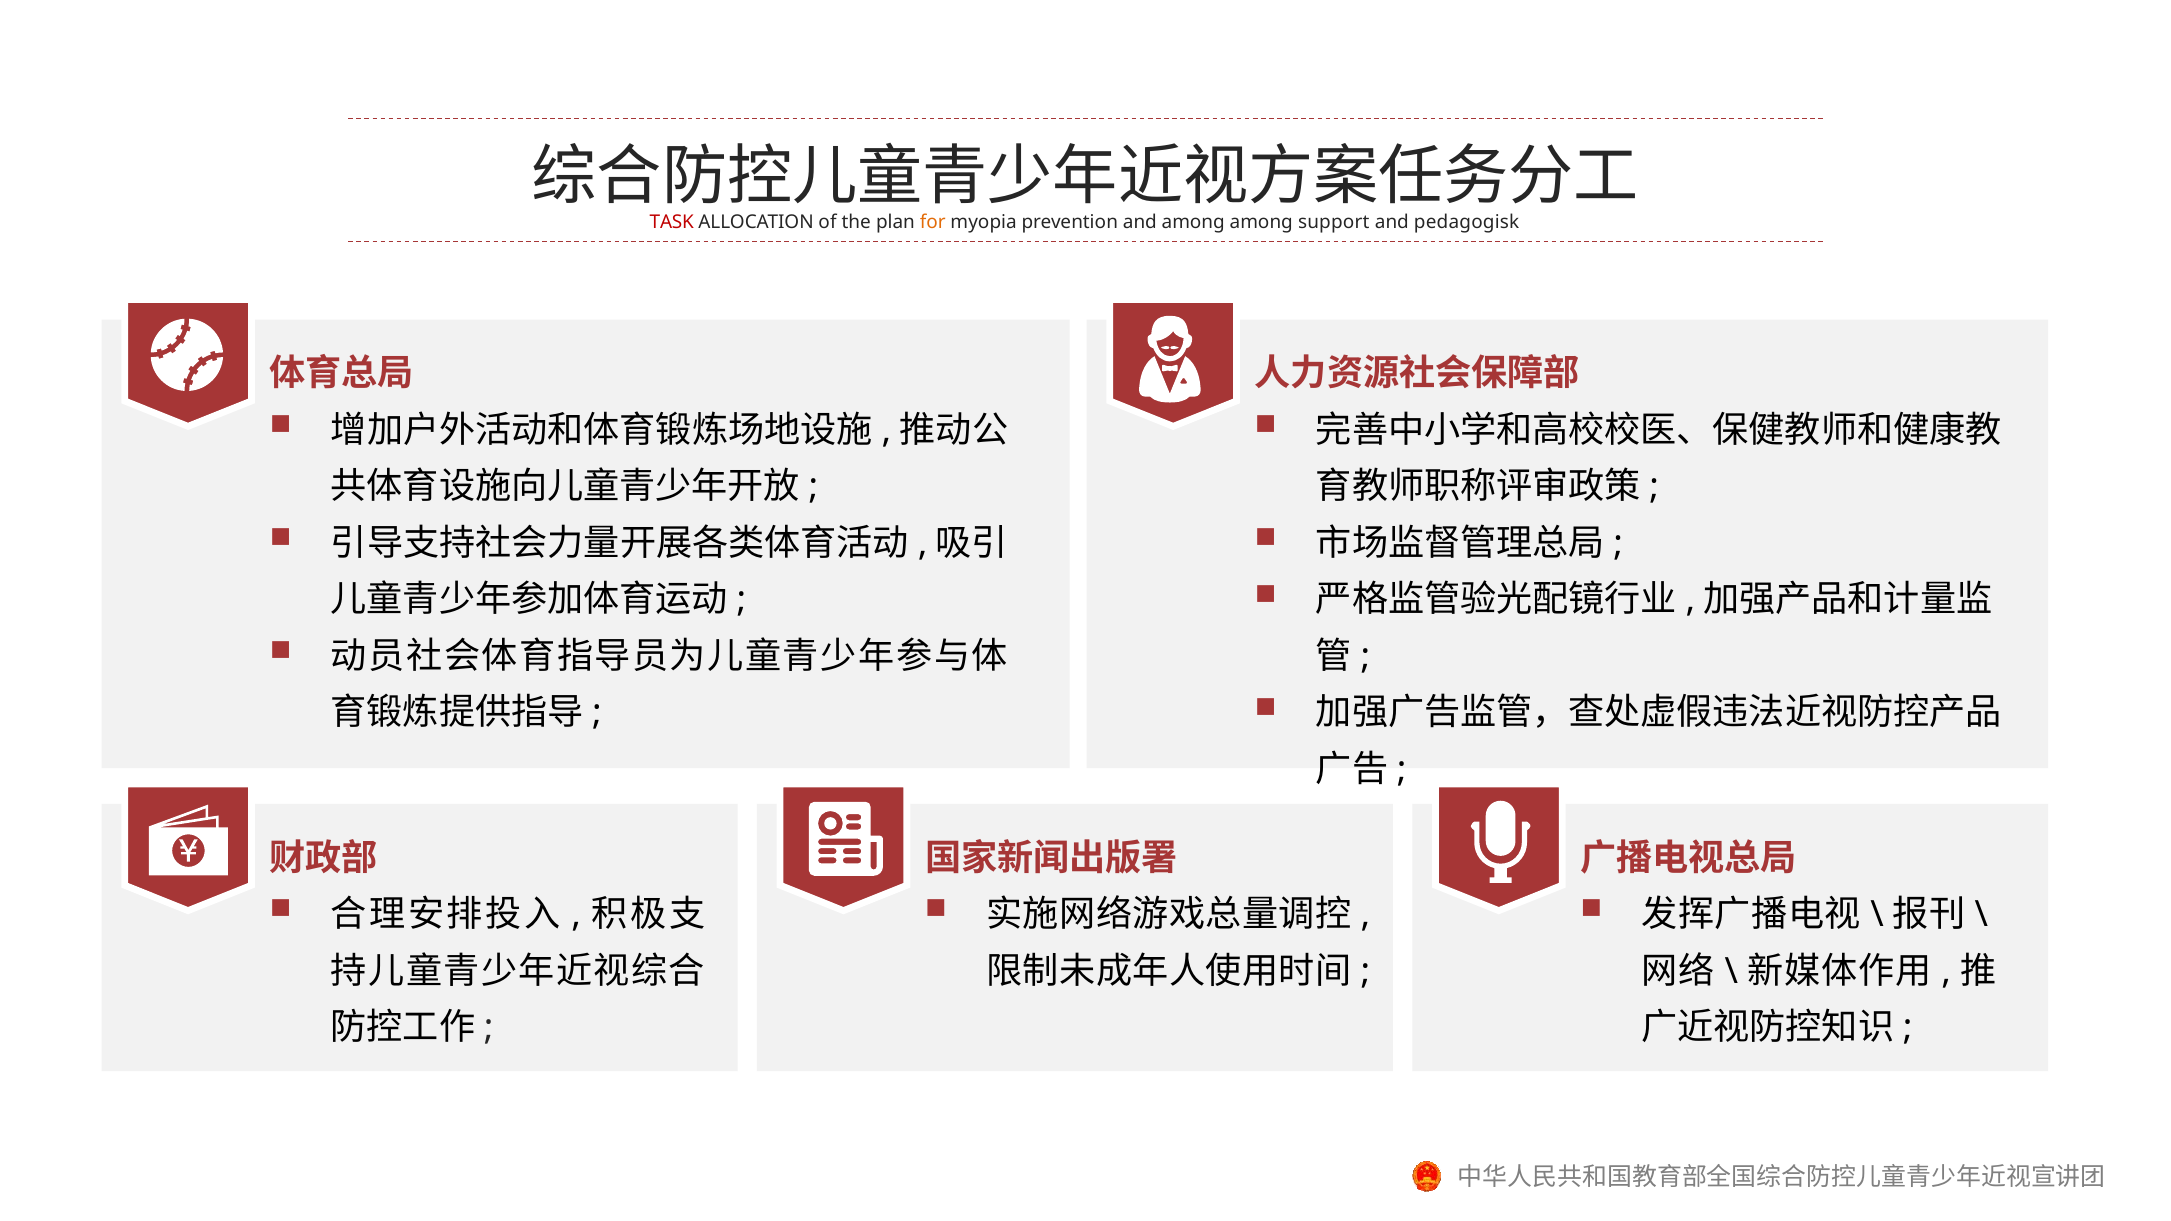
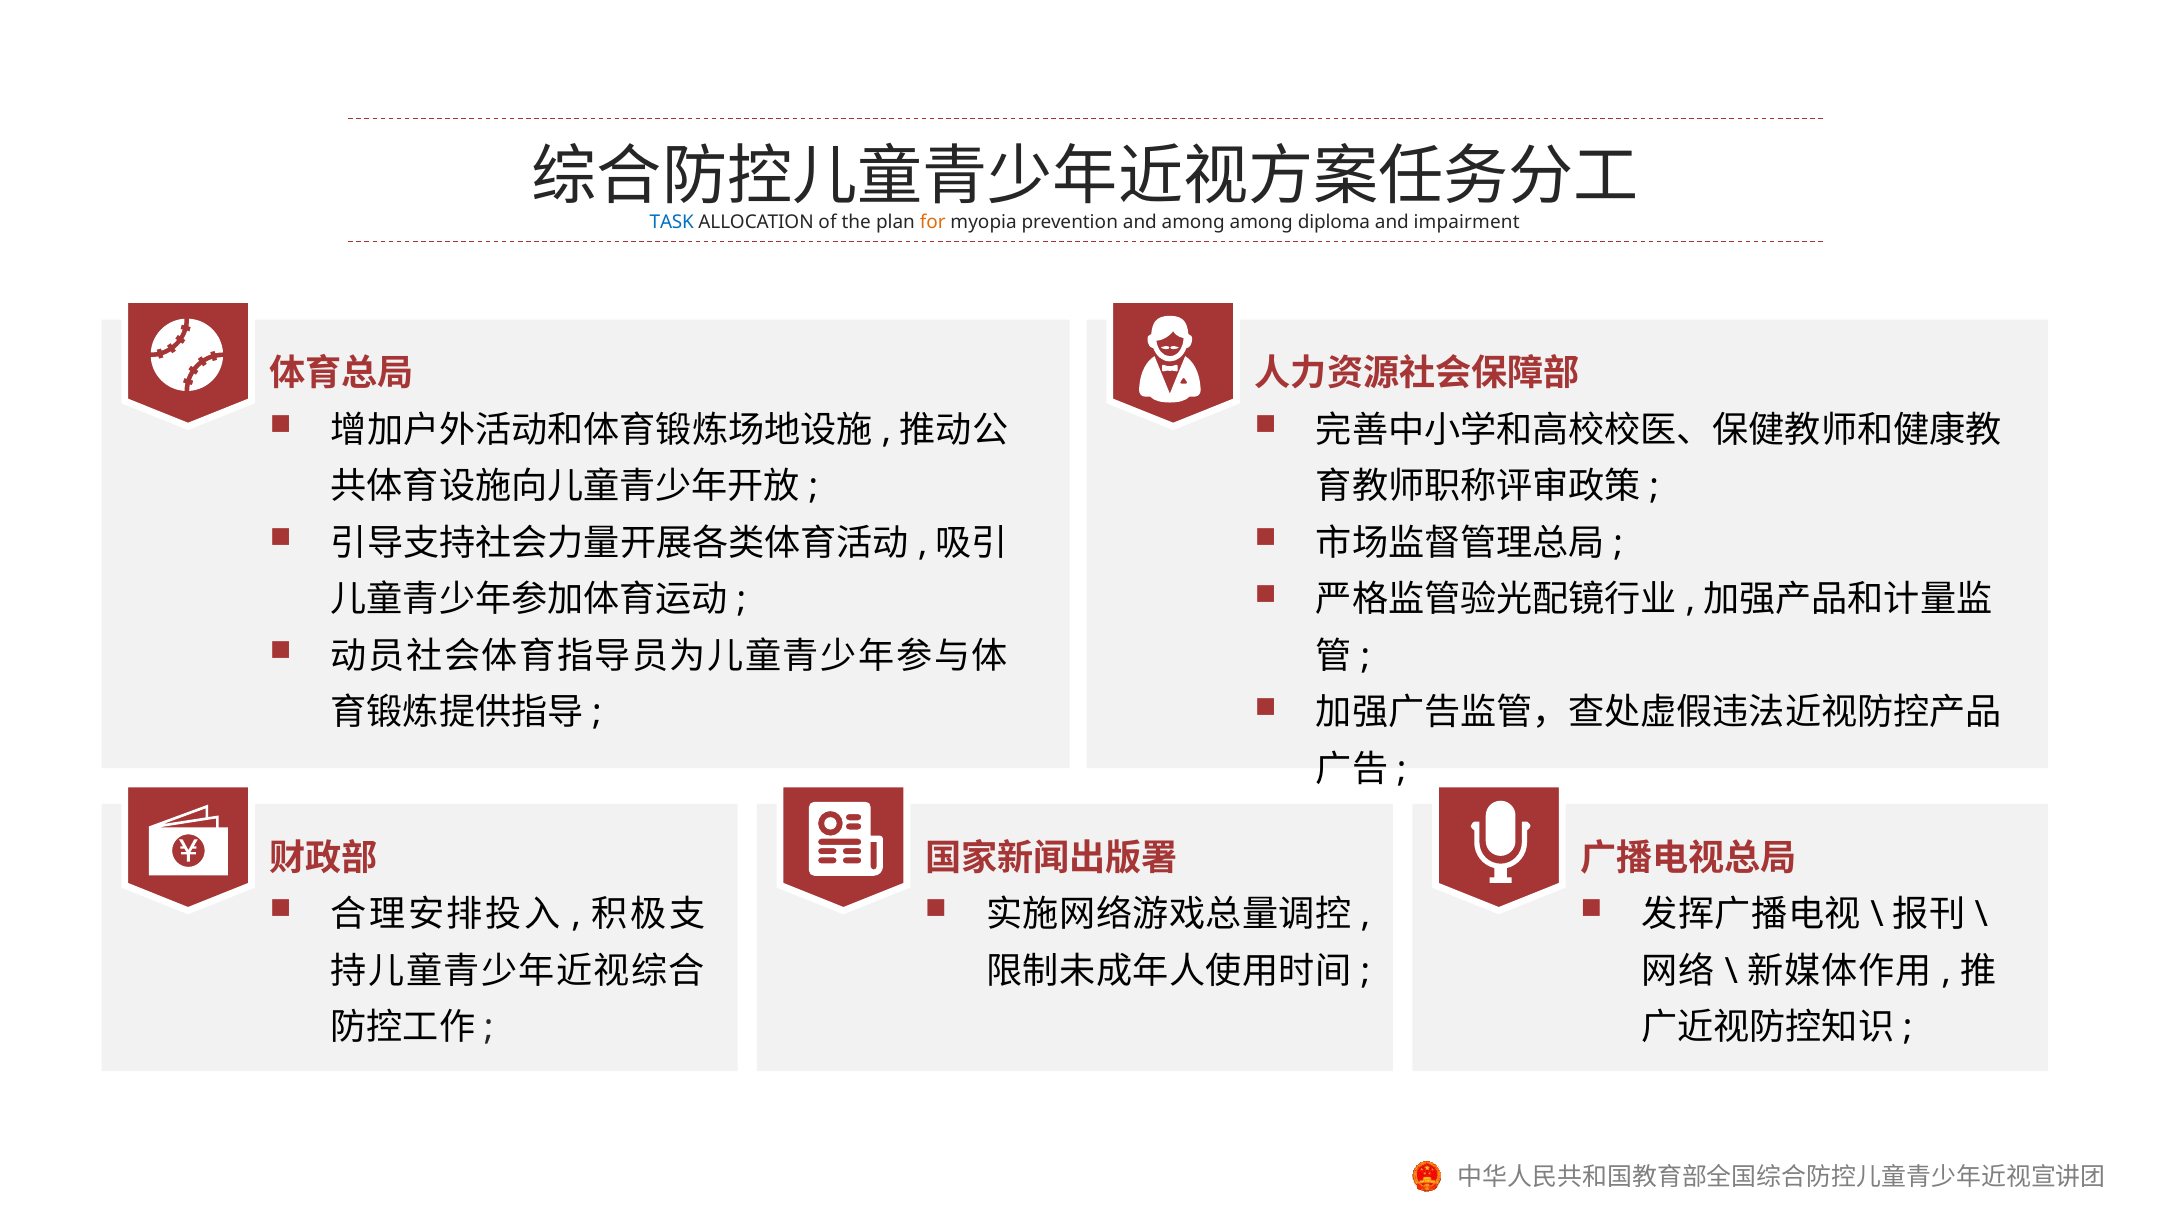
TASK colour: red -> blue
support: support -> diploma
pedagogisk: pedagogisk -> impairment
